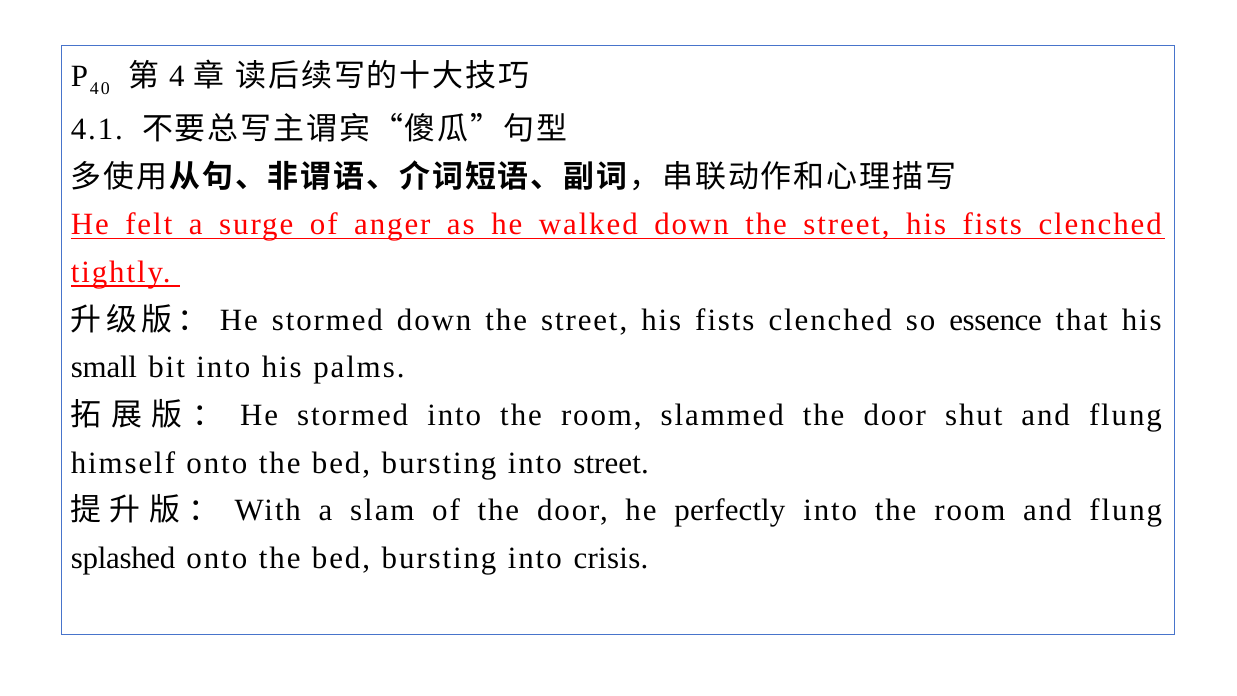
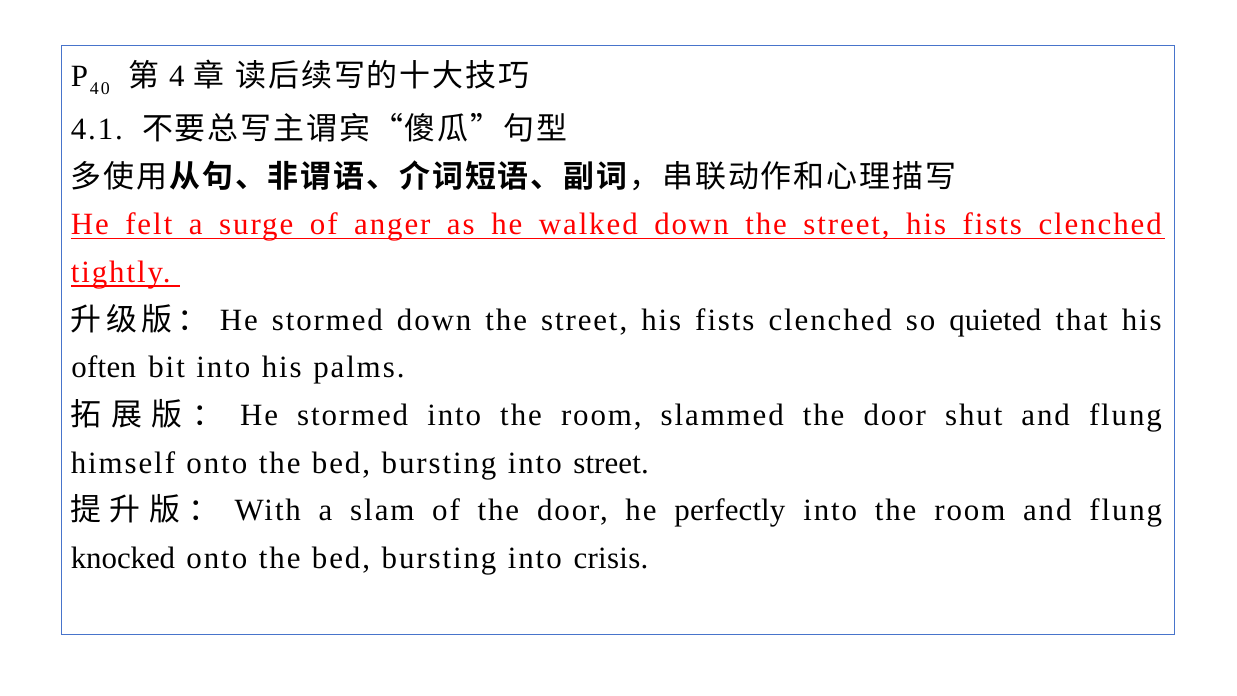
essence: essence -> quieted
small: small -> often
splashed: splashed -> knocked
